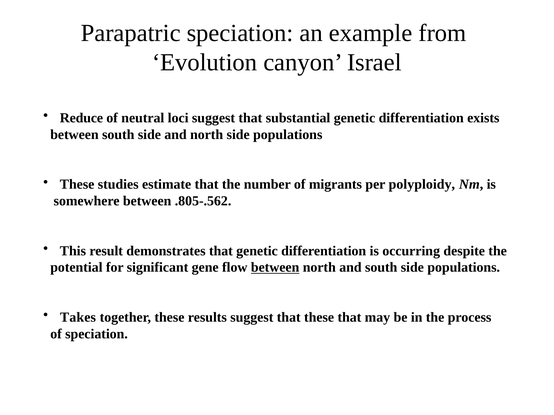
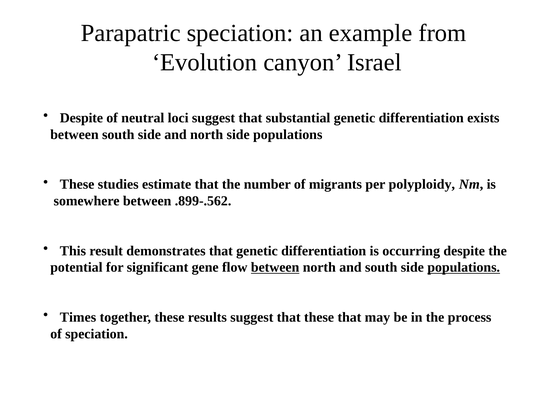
Reduce at (81, 118): Reduce -> Despite
.805-.562: .805-.562 -> .899-.562
populations at (464, 268) underline: none -> present
Takes: Takes -> Times
